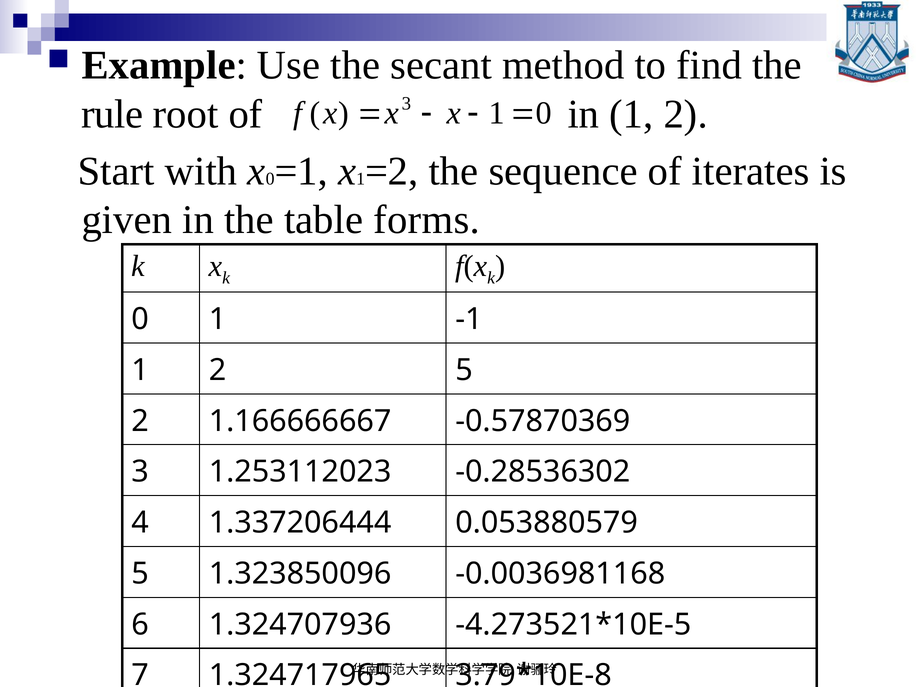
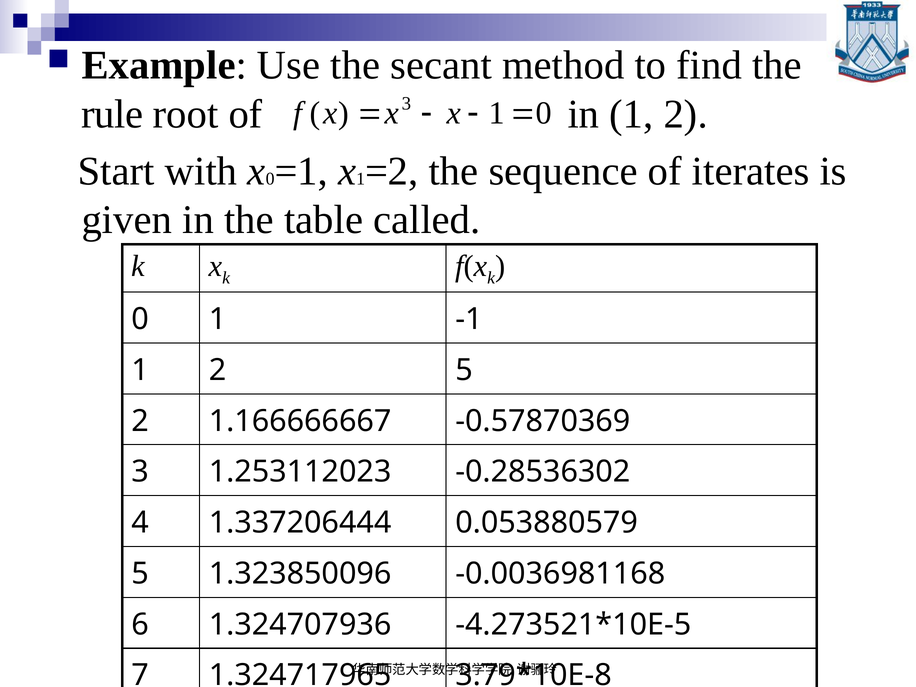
forms: forms -> called
